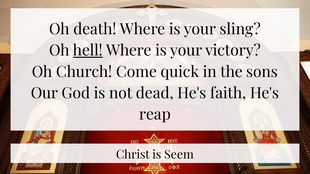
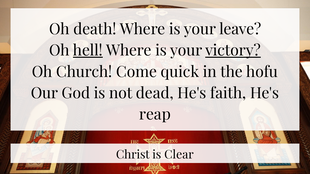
sling: sling -> leave
victory underline: none -> present
sons: sons -> hofu
Seem: Seem -> Clear
